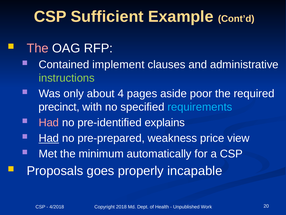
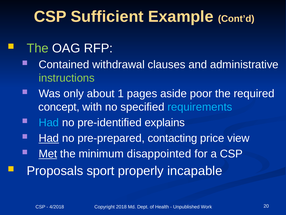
The at (38, 48) colour: pink -> light green
implement: implement -> withdrawal
4: 4 -> 1
precinct: precinct -> concept
Had at (49, 122) colour: pink -> light blue
weakness: weakness -> contacting
Met underline: none -> present
automatically: automatically -> disappointed
goes: goes -> sport
